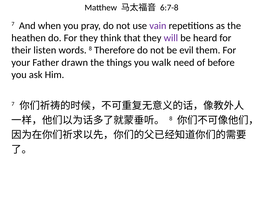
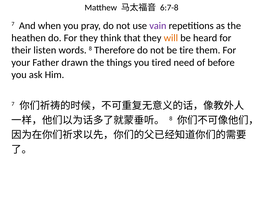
will colour: purple -> orange
evil: evil -> tire
walk: walk -> tired
